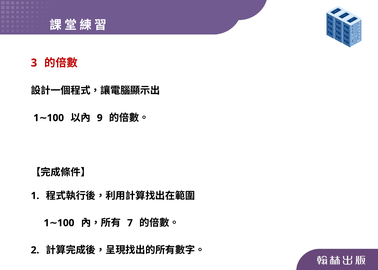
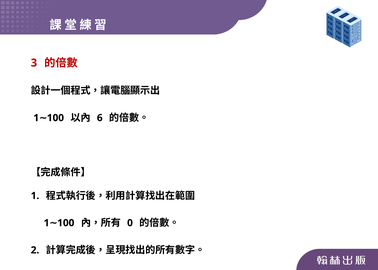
9: 9 -> 6
7: 7 -> 0
